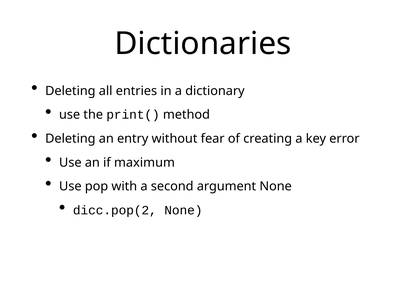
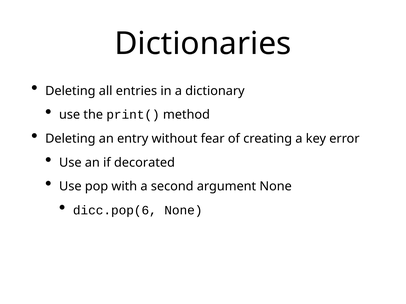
maximum: maximum -> decorated
dicc.pop(2: dicc.pop(2 -> dicc.pop(6
